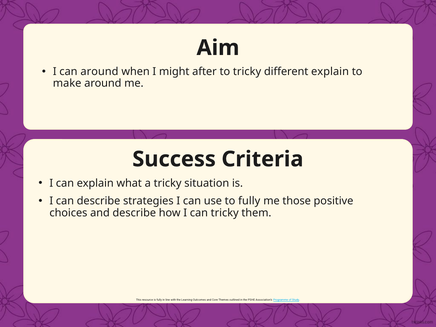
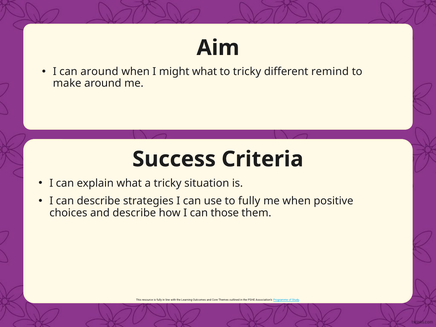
might after: after -> what
different explain: explain -> remind
me those: those -> when
can tricky: tricky -> those
